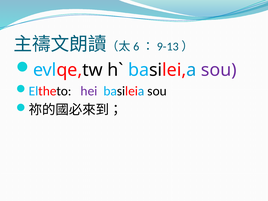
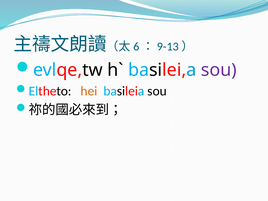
hei colour: purple -> orange
